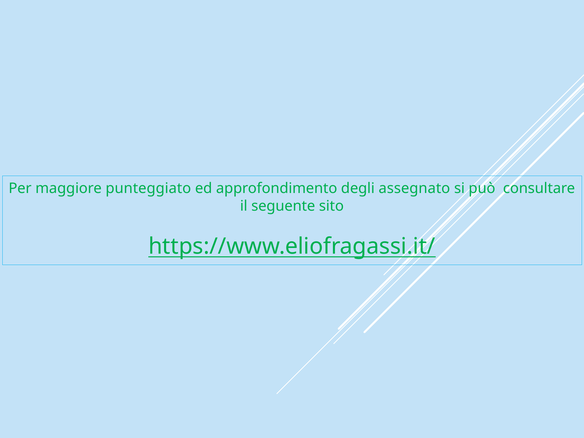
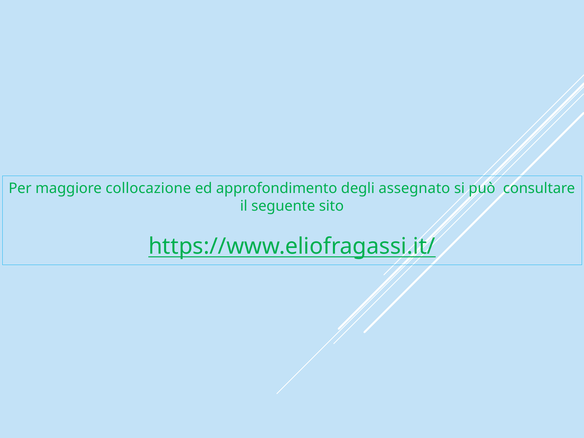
punteggiato: punteggiato -> collocazione
